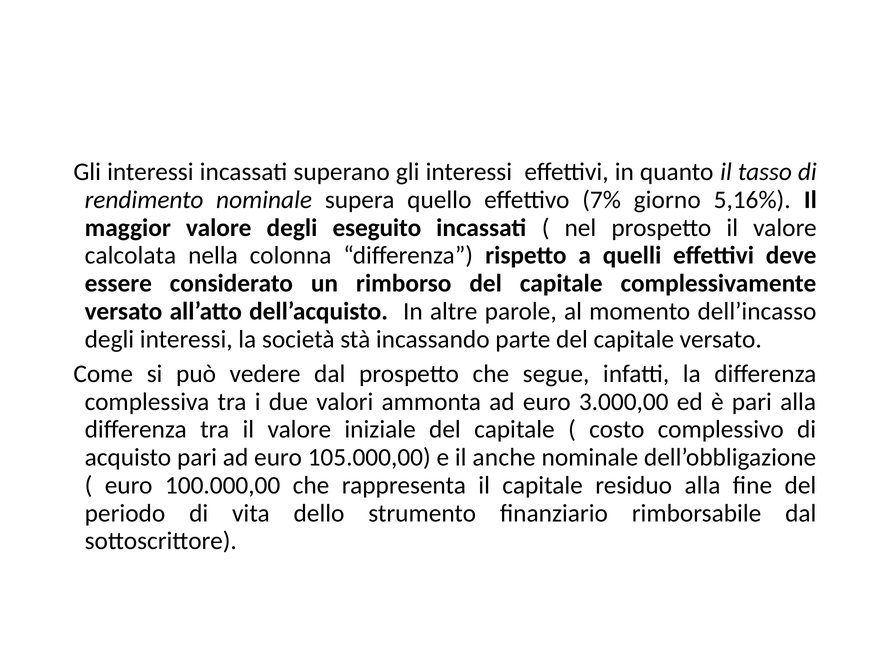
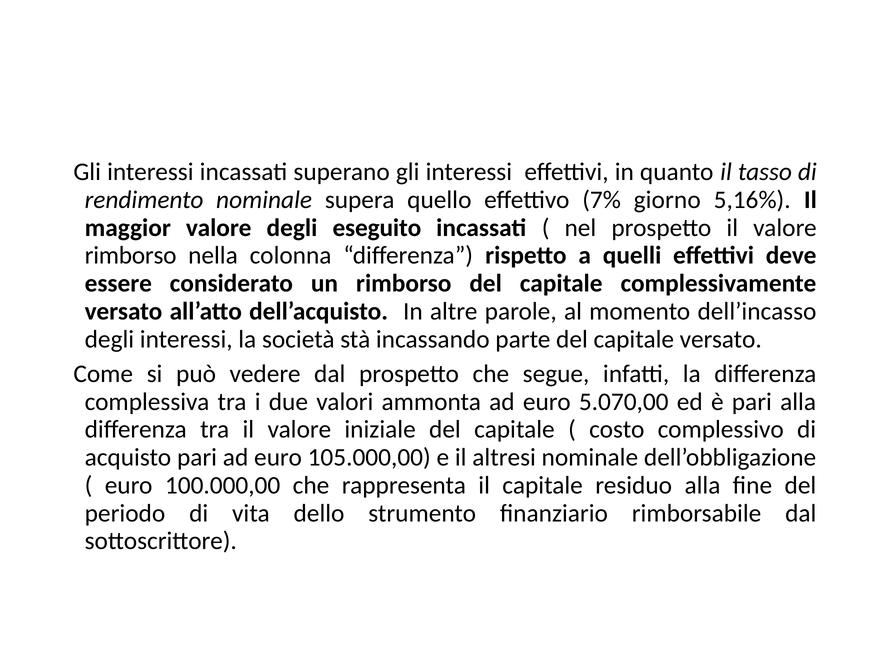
calcolata at (131, 256): calcolata -> rimborso
3.000,00: 3.000,00 -> 5.070,00
anche: anche -> altresi
